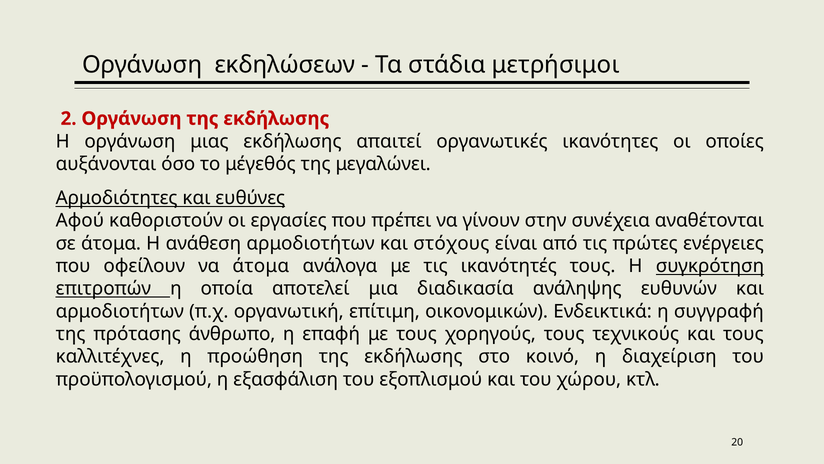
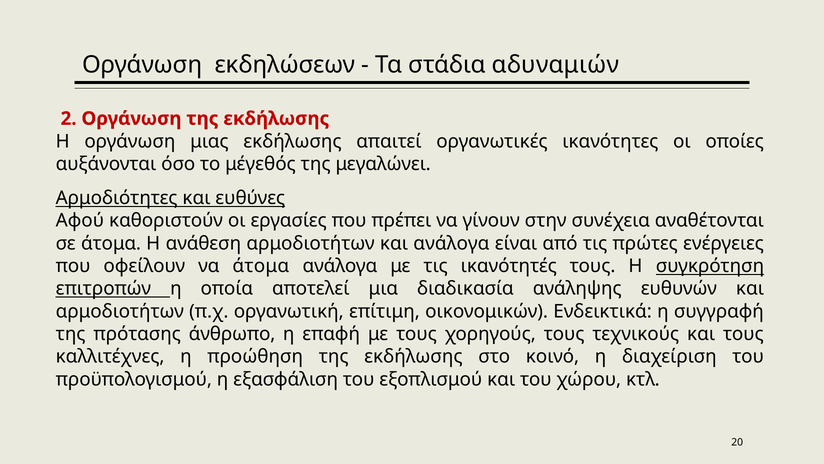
μετρήσιμοι: μετρήσιμοι -> αδυναμιών
και στόχους: στόχους -> ανάλογα
